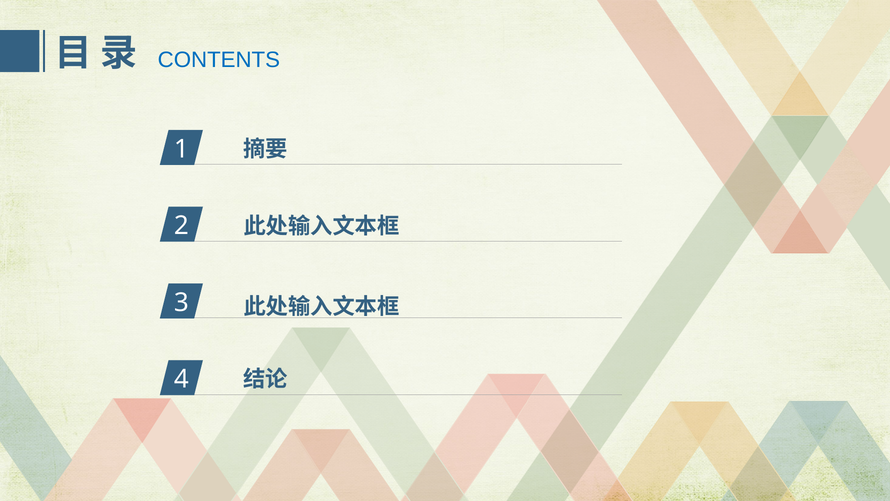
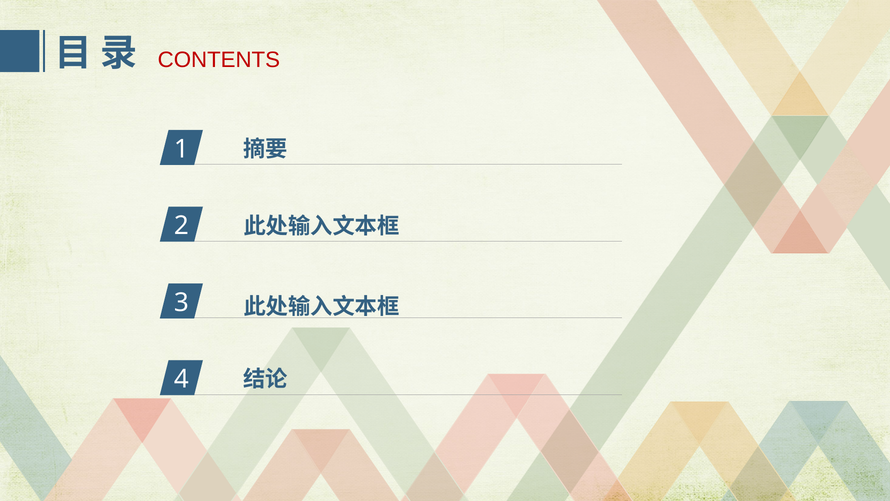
CONTENTS colour: blue -> red
